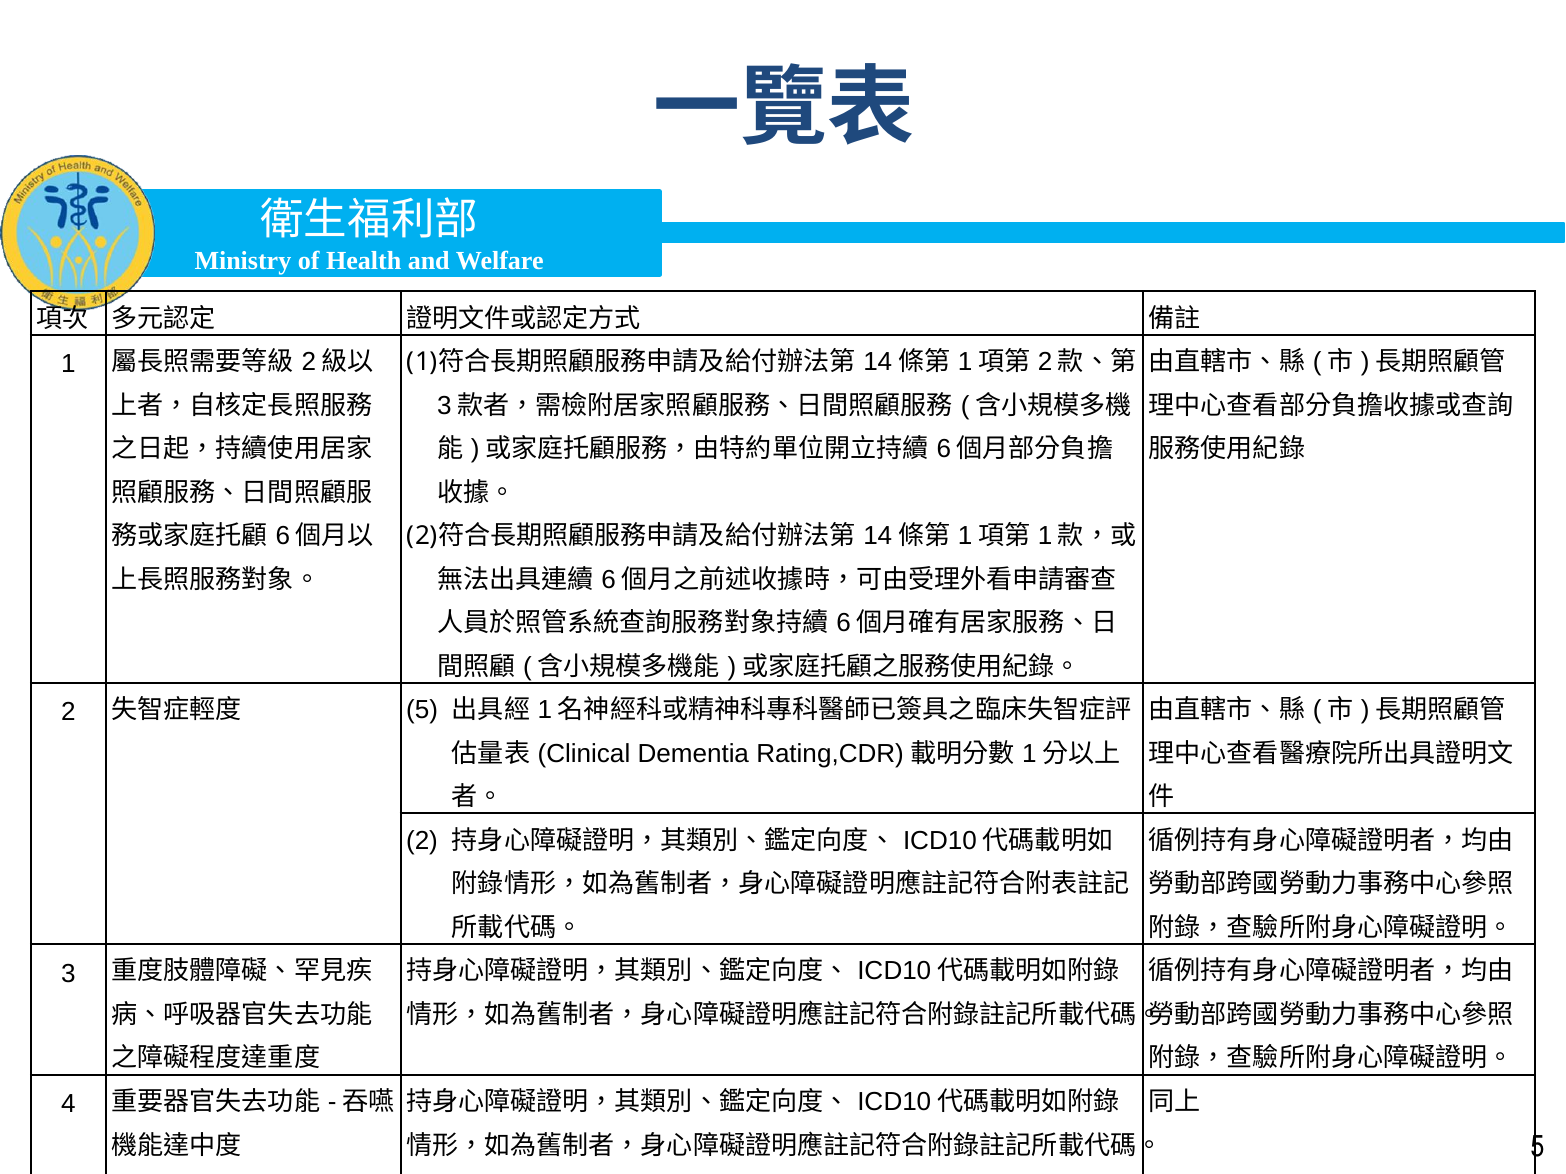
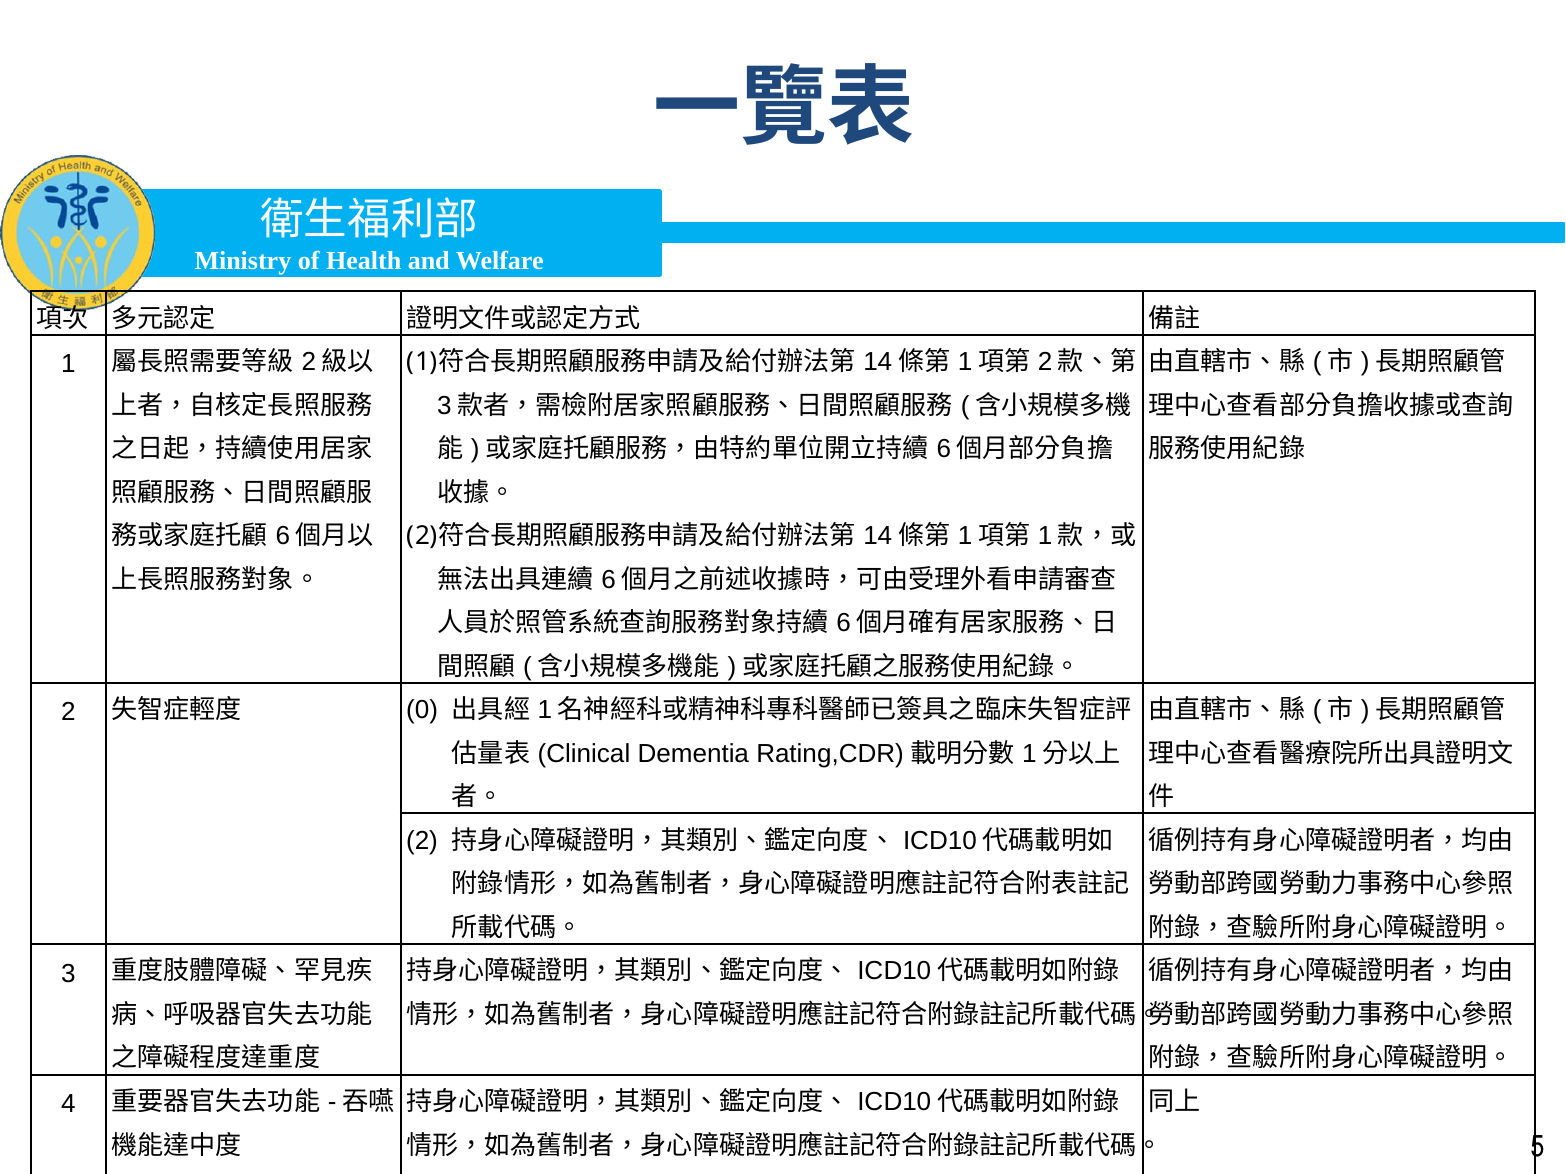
5 at (422, 710): 5 -> 0
